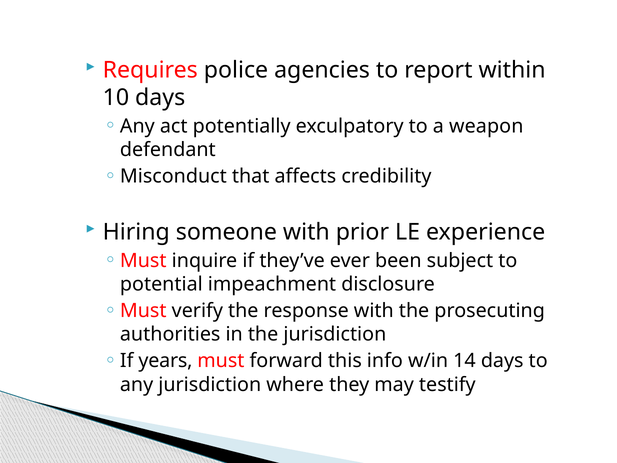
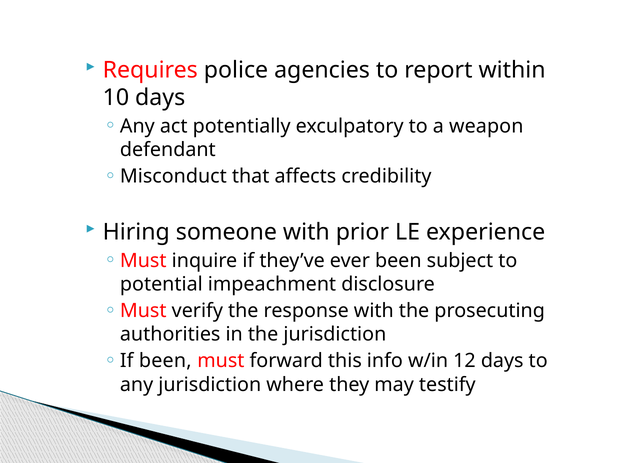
If years: years -> been
14: 14 -> 12
